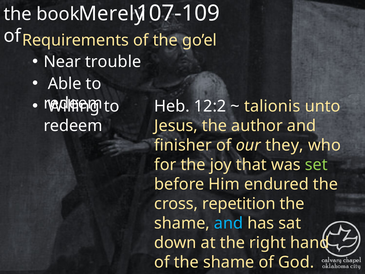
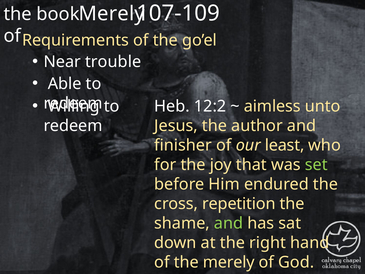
talionis: talionis -> aimless
they: they -> least
and at (229, 223) colour: light blue -> light green
of the shame: shame -> merely
